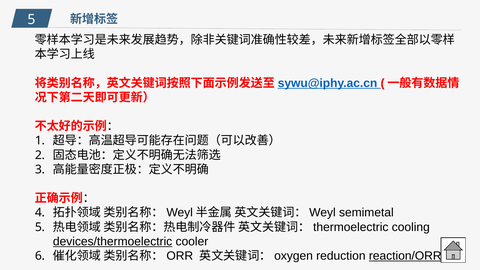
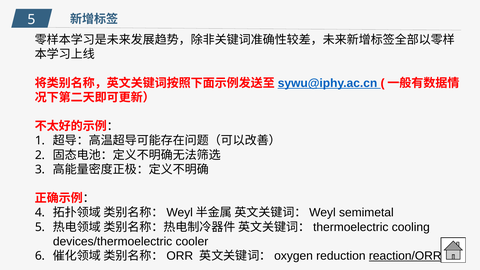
devices/thermoelectric underline: present -> none
